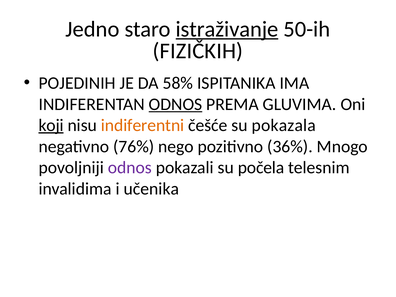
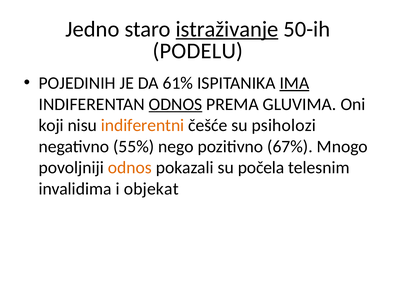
FIZIČKIH: FIZIČKIH -> PODELU
58%: 58% -> 61%
IMA underline: none -> present
koji underline: present -> none
pokazala: pokazala -> psiholozi
76%: 76% -> 55%
36%: 36% -> 67%
odnos at (130, 168) colour: purple -> orange
učenika: učenika -> objekat
